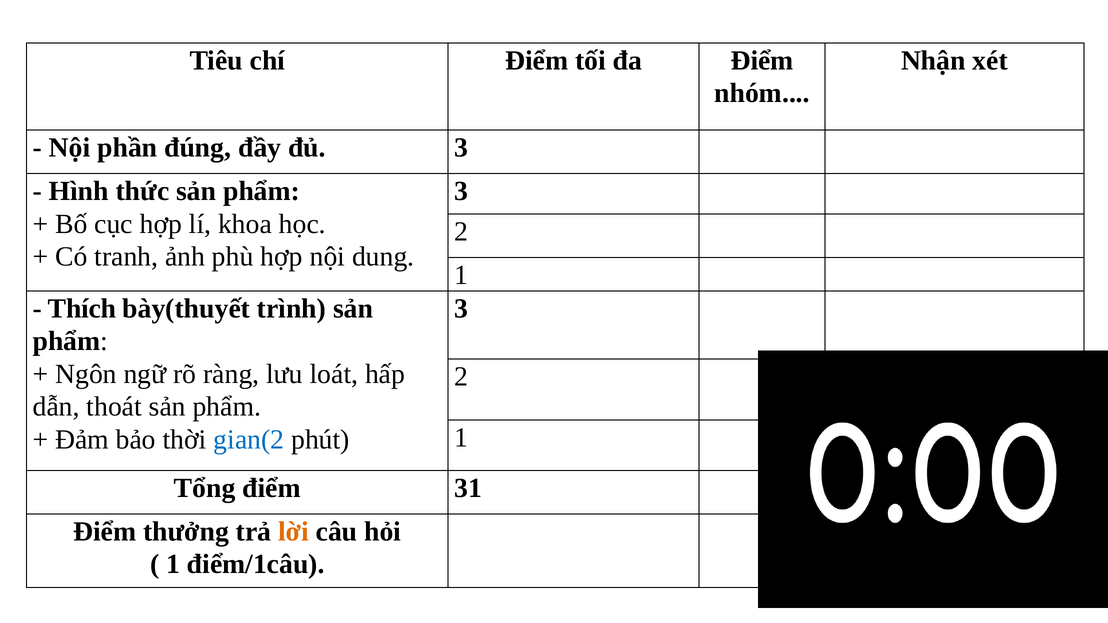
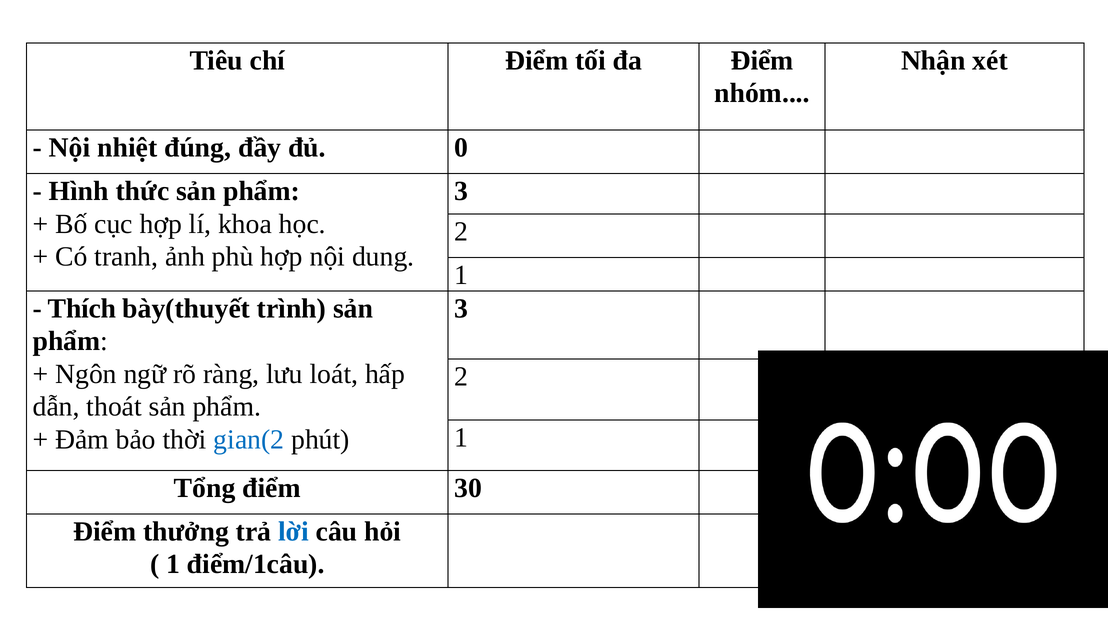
phần: phần -> nhiệt
đủ 3: 3 -> 0
31: 31 -> 30
lời colour: orange -> blue
